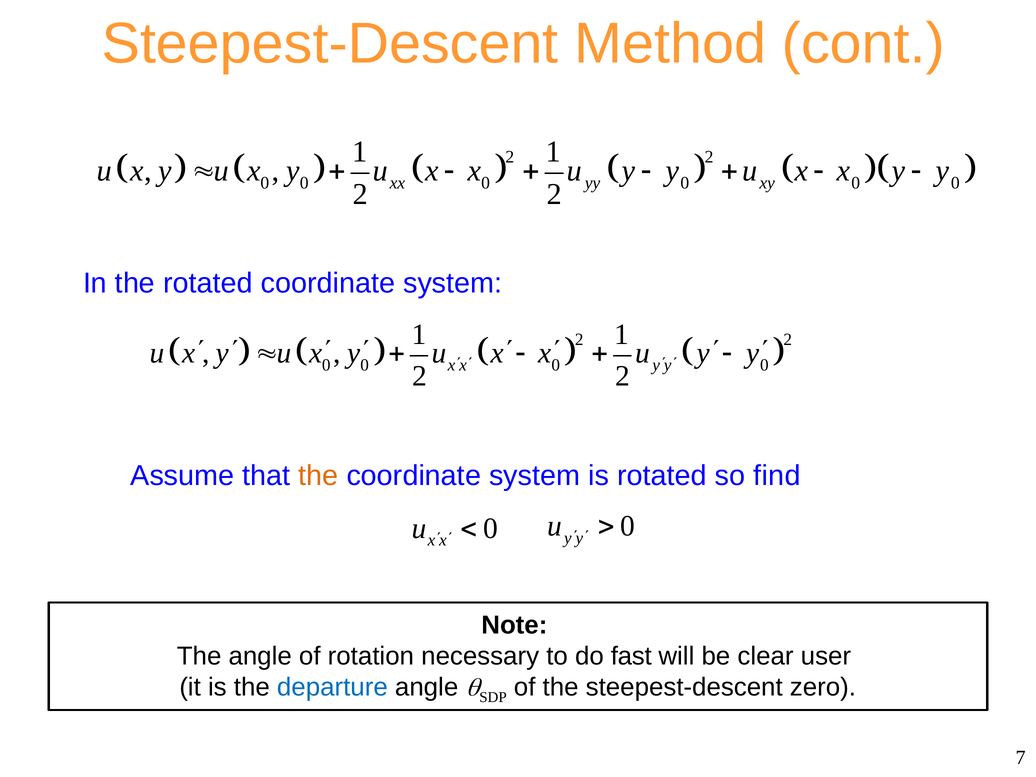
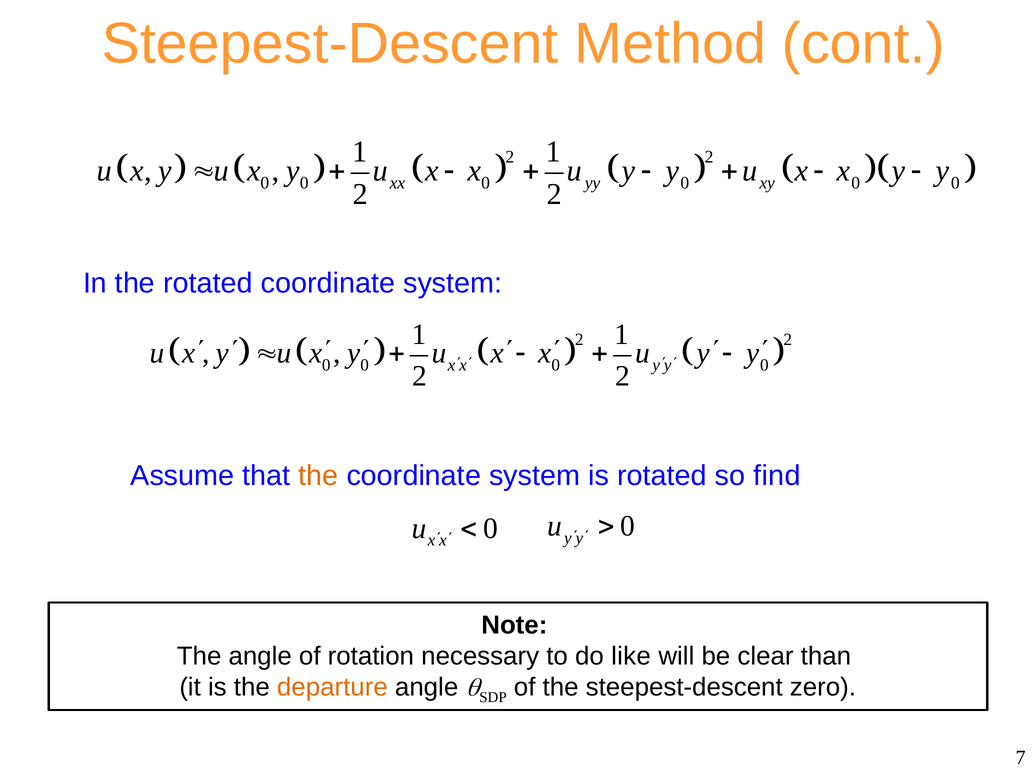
fast: fast -> like
user: user -> than
departure colour: blue -> orange
